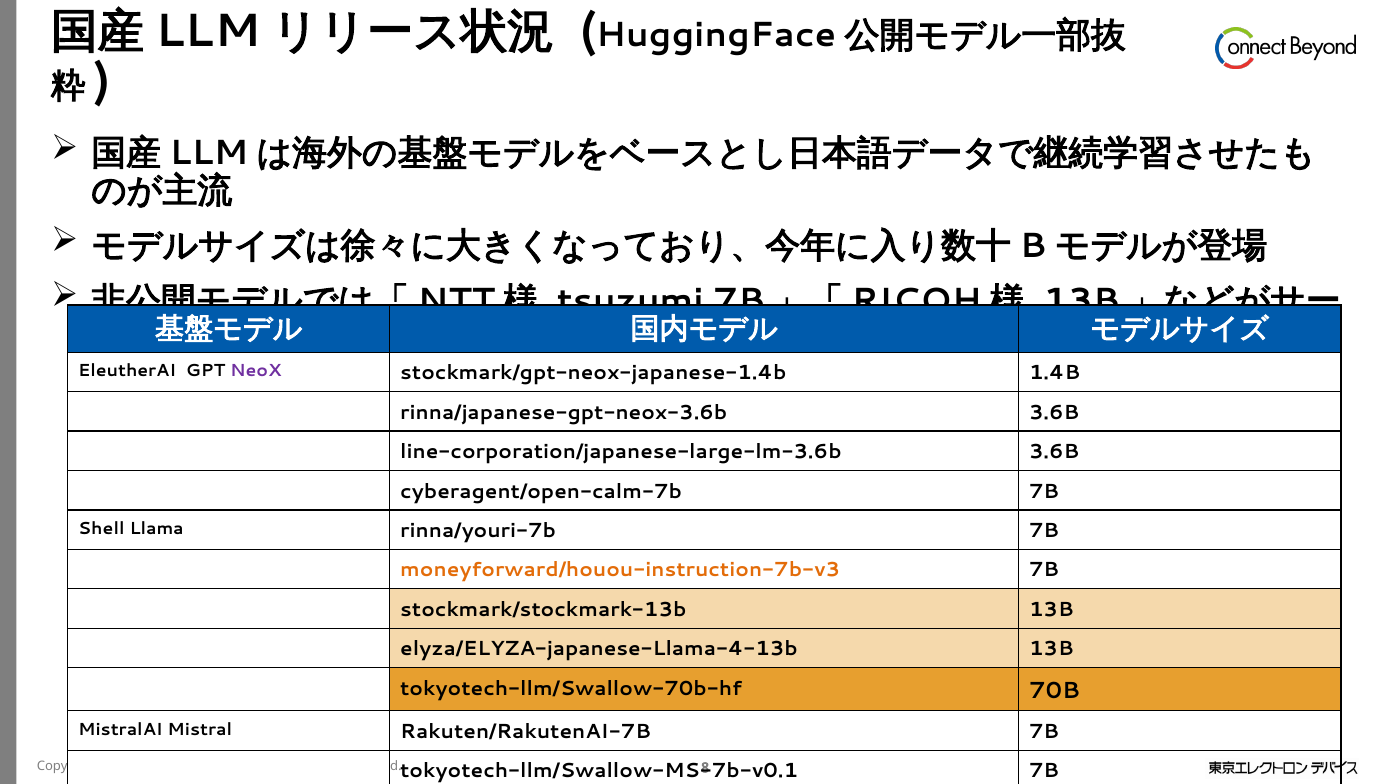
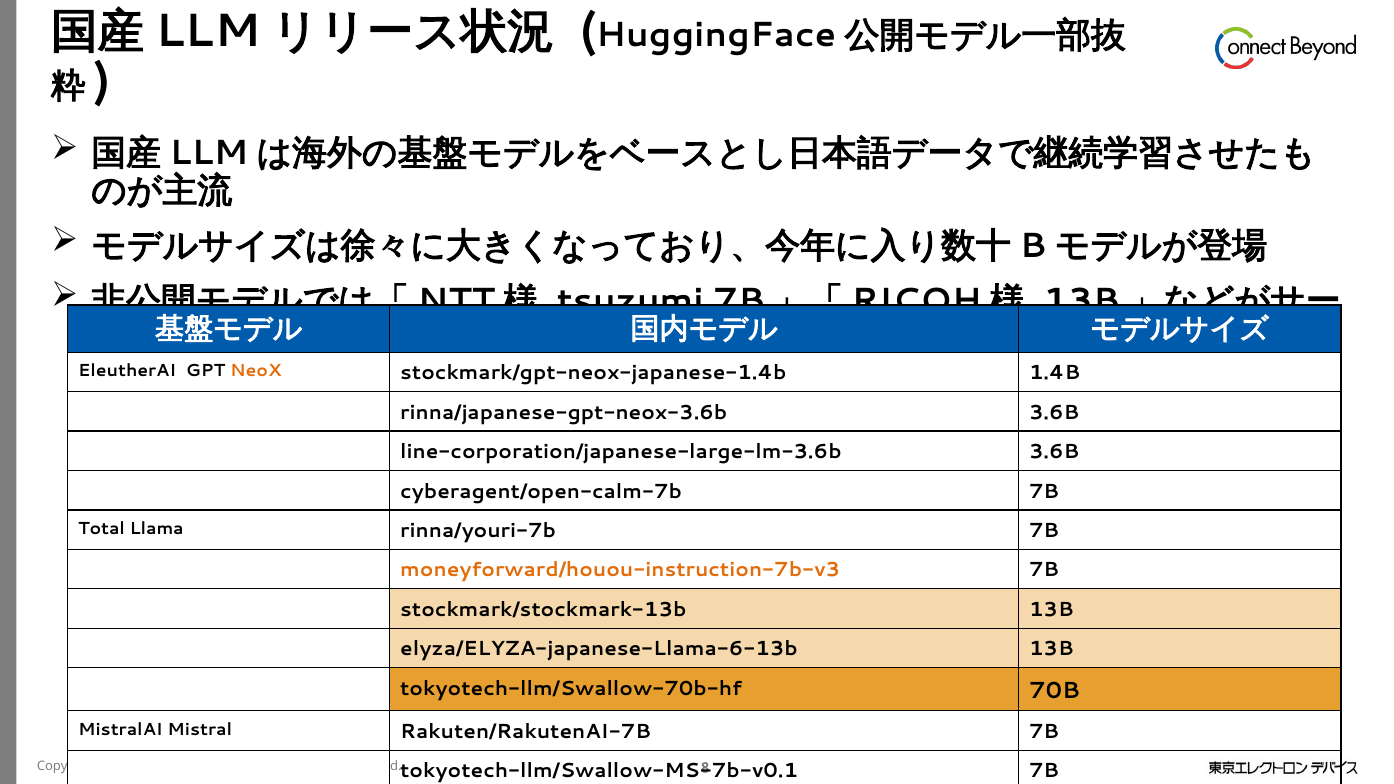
NeoX colour: purple -> orange
Shell: Shell -> Total
elyza/ELYZA-japanese-Llama-4-13b: elyza/ELYZA-japanese-Llama-4-13b -> elyza/ELYZA-japanese-Llama-6-13b
